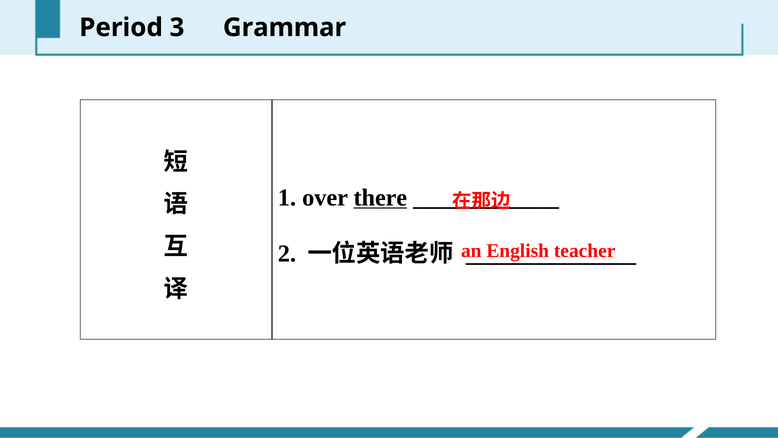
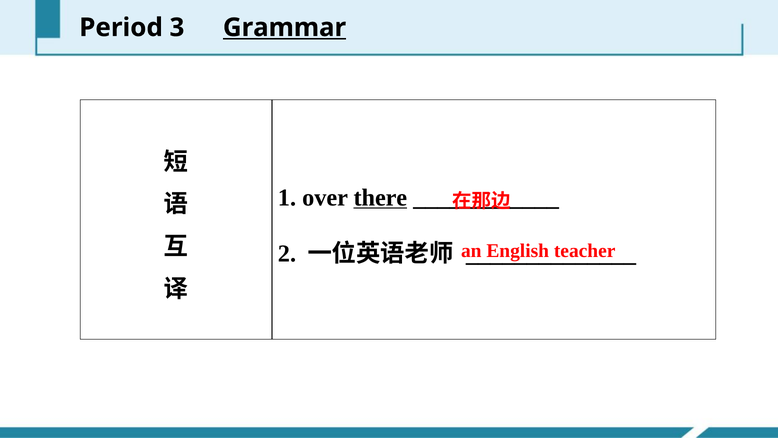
Grammar underline: none -> present
